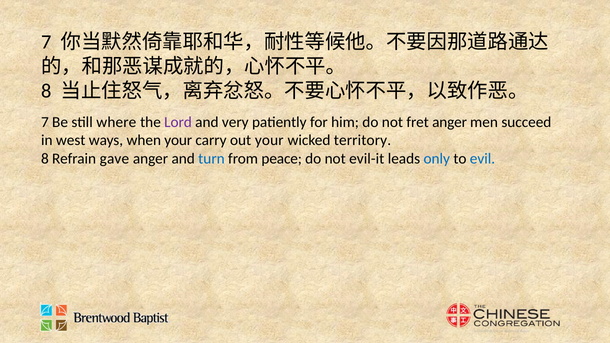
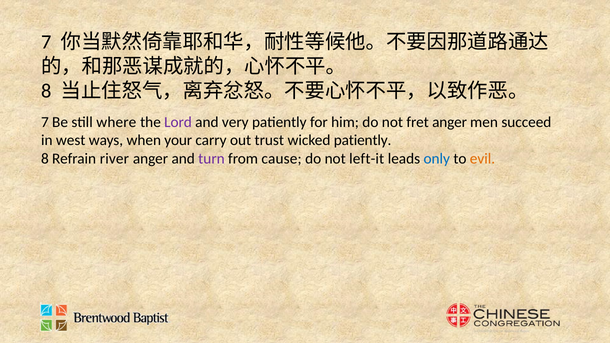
out your: your -> trust
wicked territory: territory -> patiently
gave: gave -> river
turn colour: blue -> purple
peace: peace -> cause
evil-it: evil-it -> left-it
evil colour: blue -> orange
